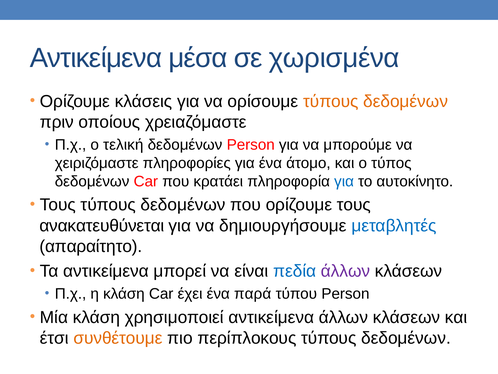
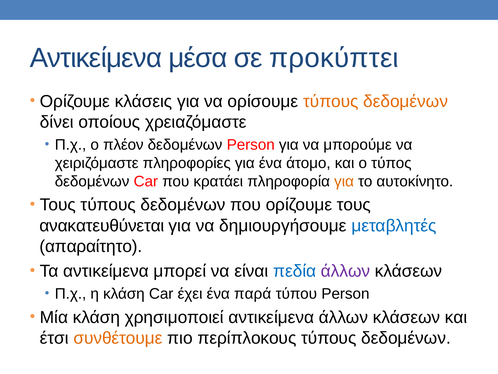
χωρισμένα: χωρισμένα -> προκύπτει
πριν: πριν -> δίνει
τελική: τελική -> πλέον
για at (344, 181) colour: blue -> orange
